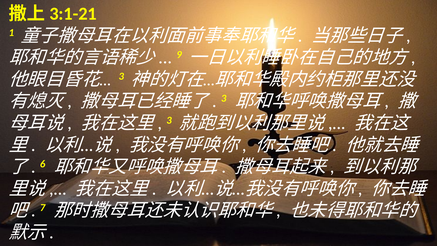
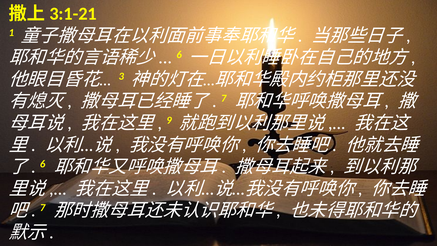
9 at (179, 55): 9 -> 6
3 at (224, 98): 3 -> 7
3 at (169, 120): 3 -> 9
